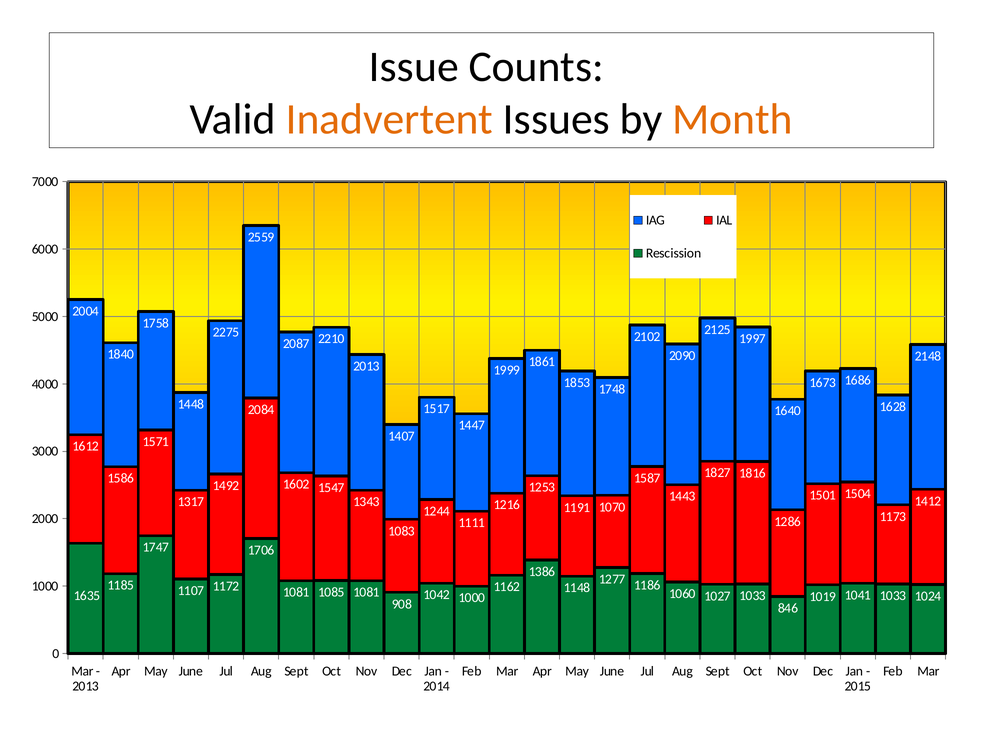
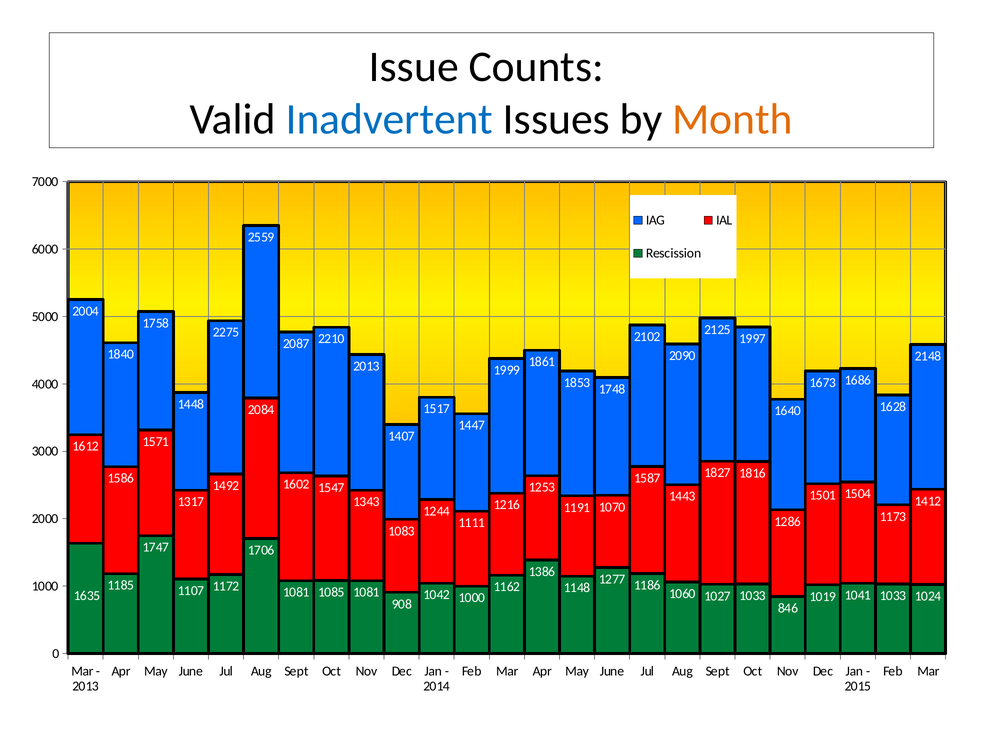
Inadvertent colour: orange -> blue
